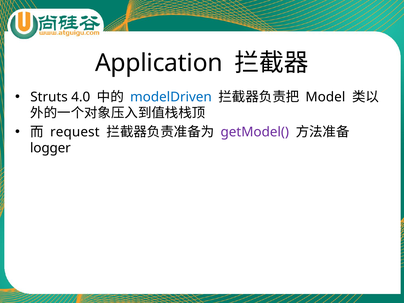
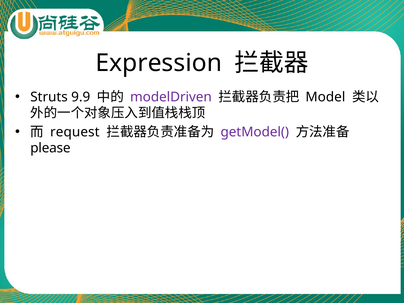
Application: Application -> Expression
4.0: 4.0 -> 9.9
modelDriven colour: blue -> purple
logger: logger -> please
